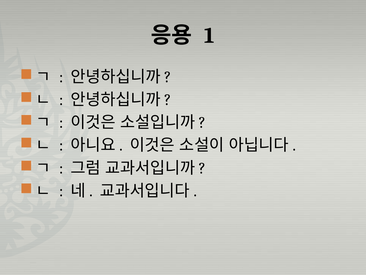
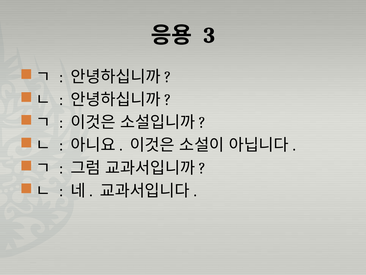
1: 1 -> 3
